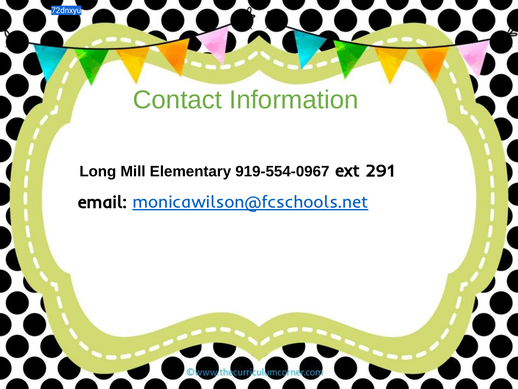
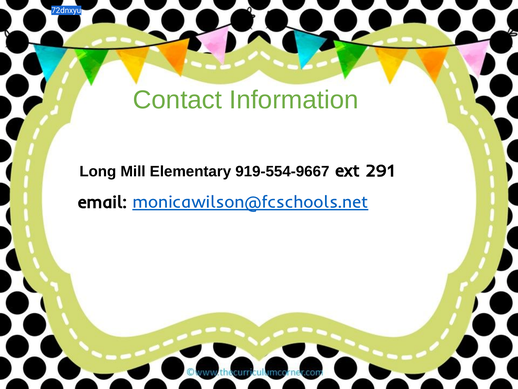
919-554-0967: 919-554-0967 -> 919-554-9667
